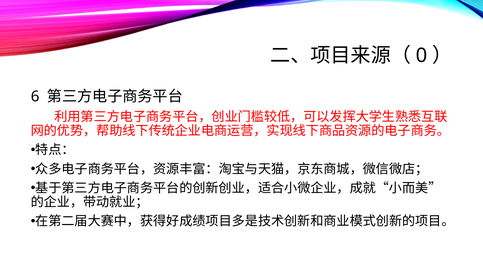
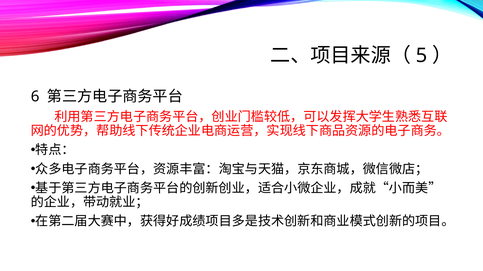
0: 0 -> 5
